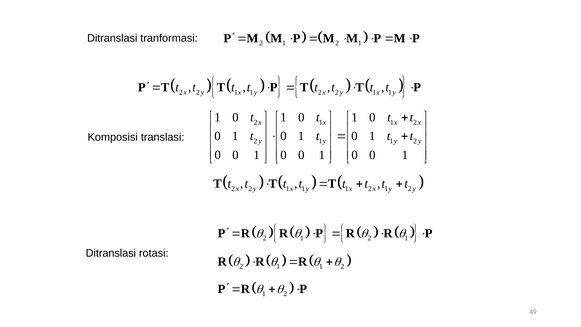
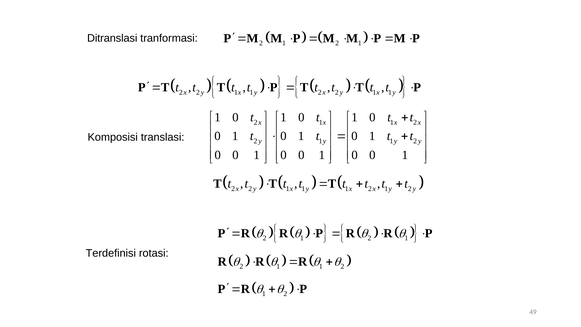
Ditranslasi at (111, 253): Ditranslasi -> Terdefinisi
